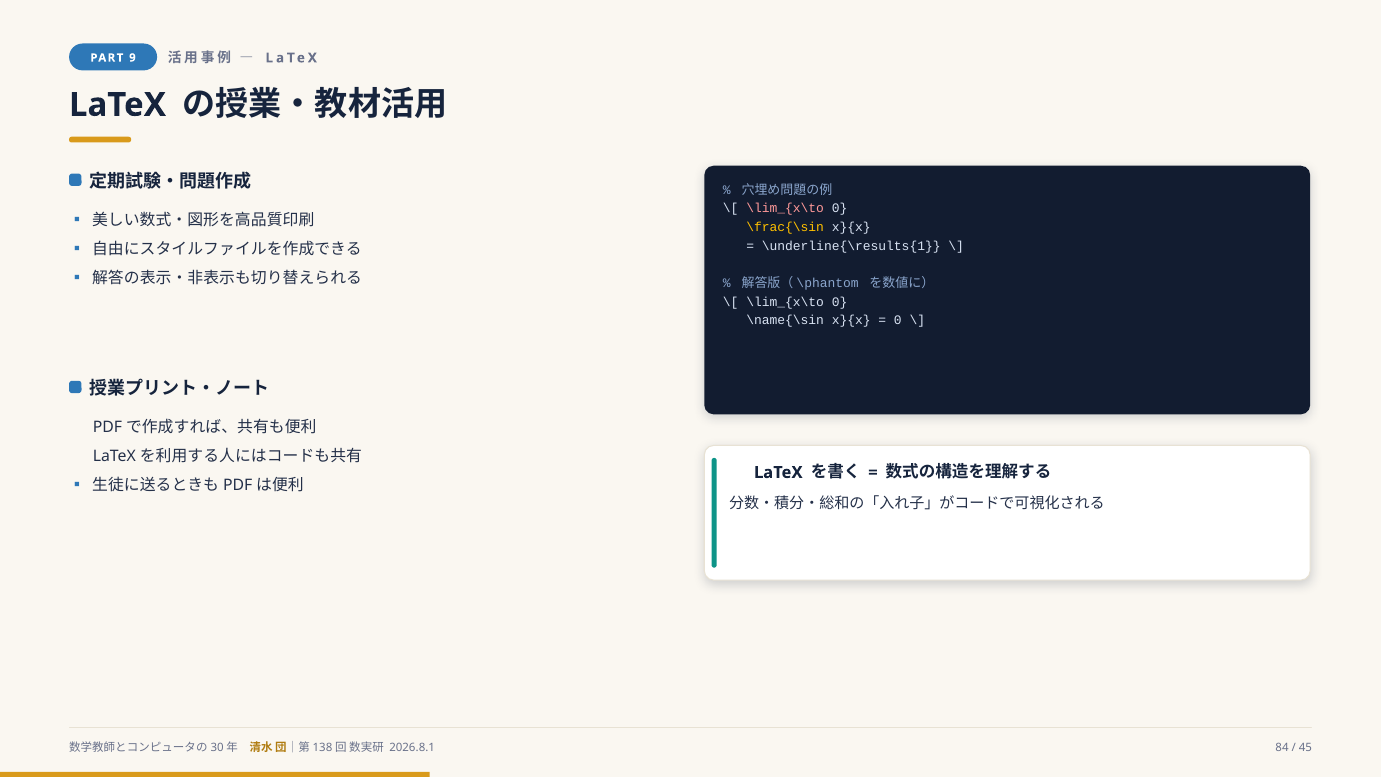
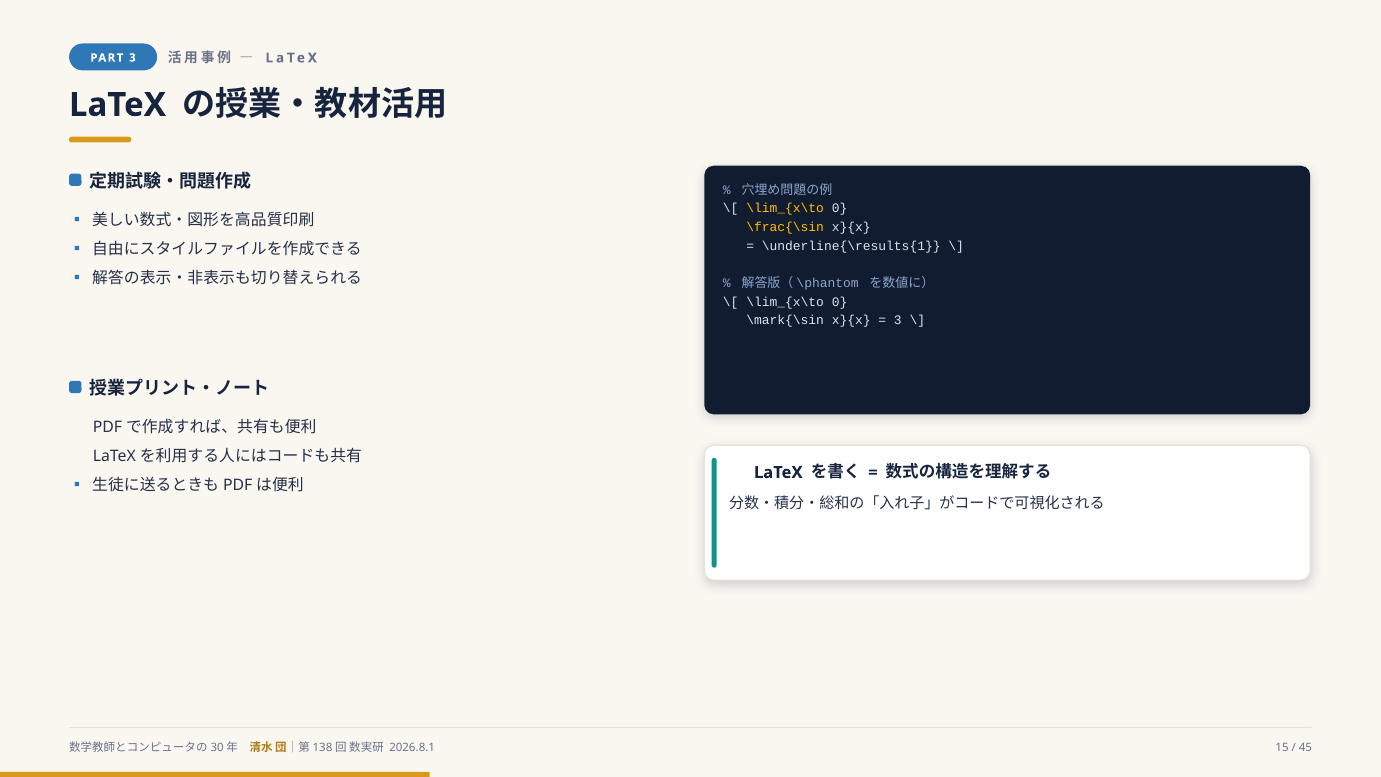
PART 9: 9 -> 3
\lim_{x\to at (785, 209) colour: pink -> yellow
\name{\sin: \name{\sin -> \mark{\sin
0 at (898, 321): 0 -> 3
84: 84 -> 15
